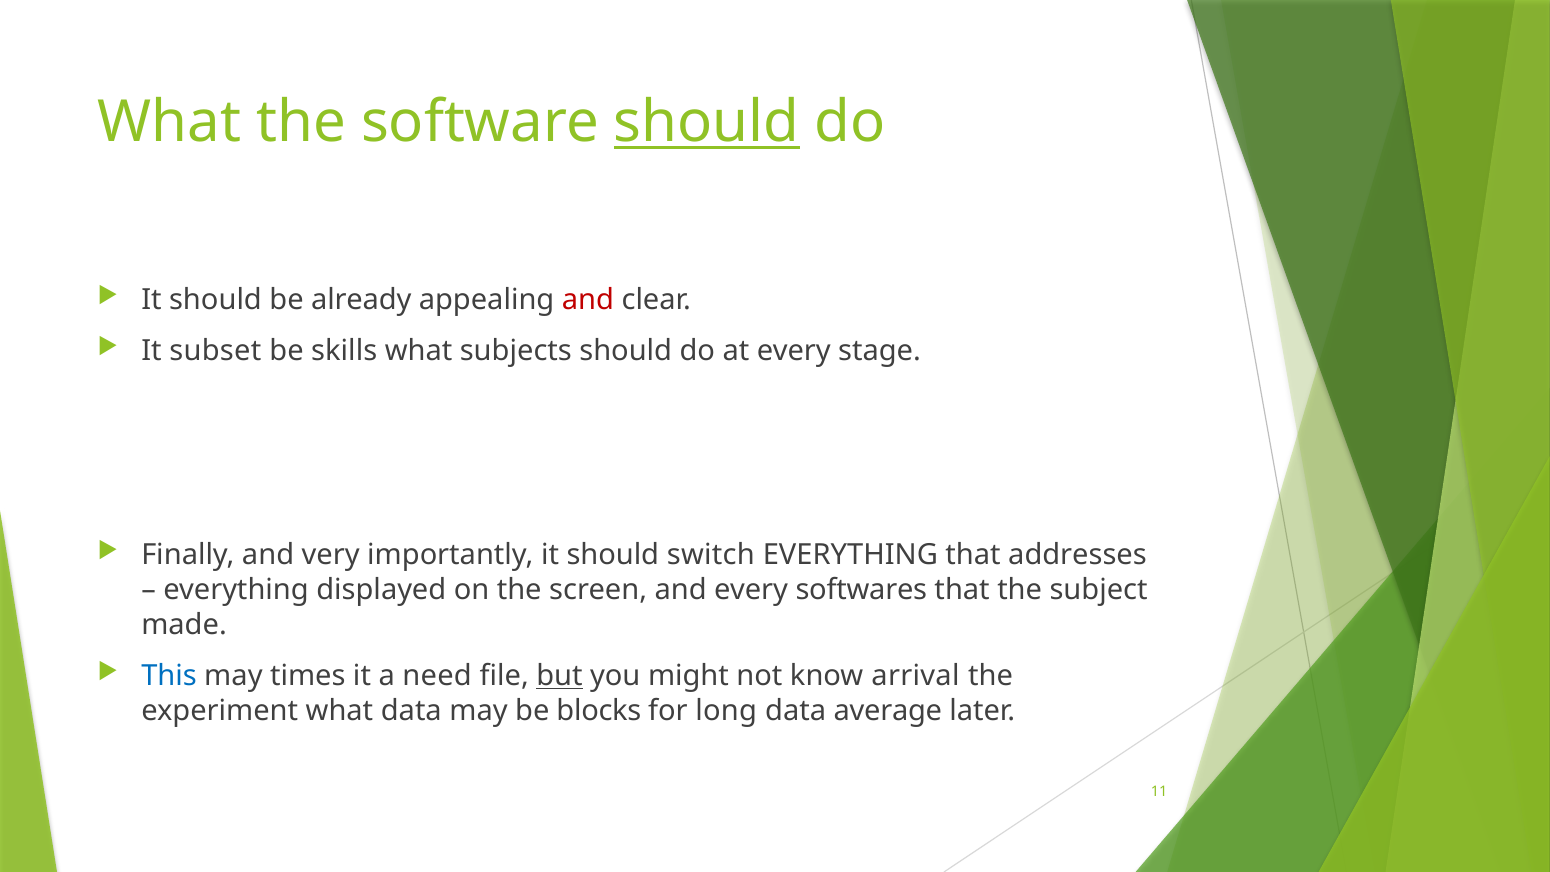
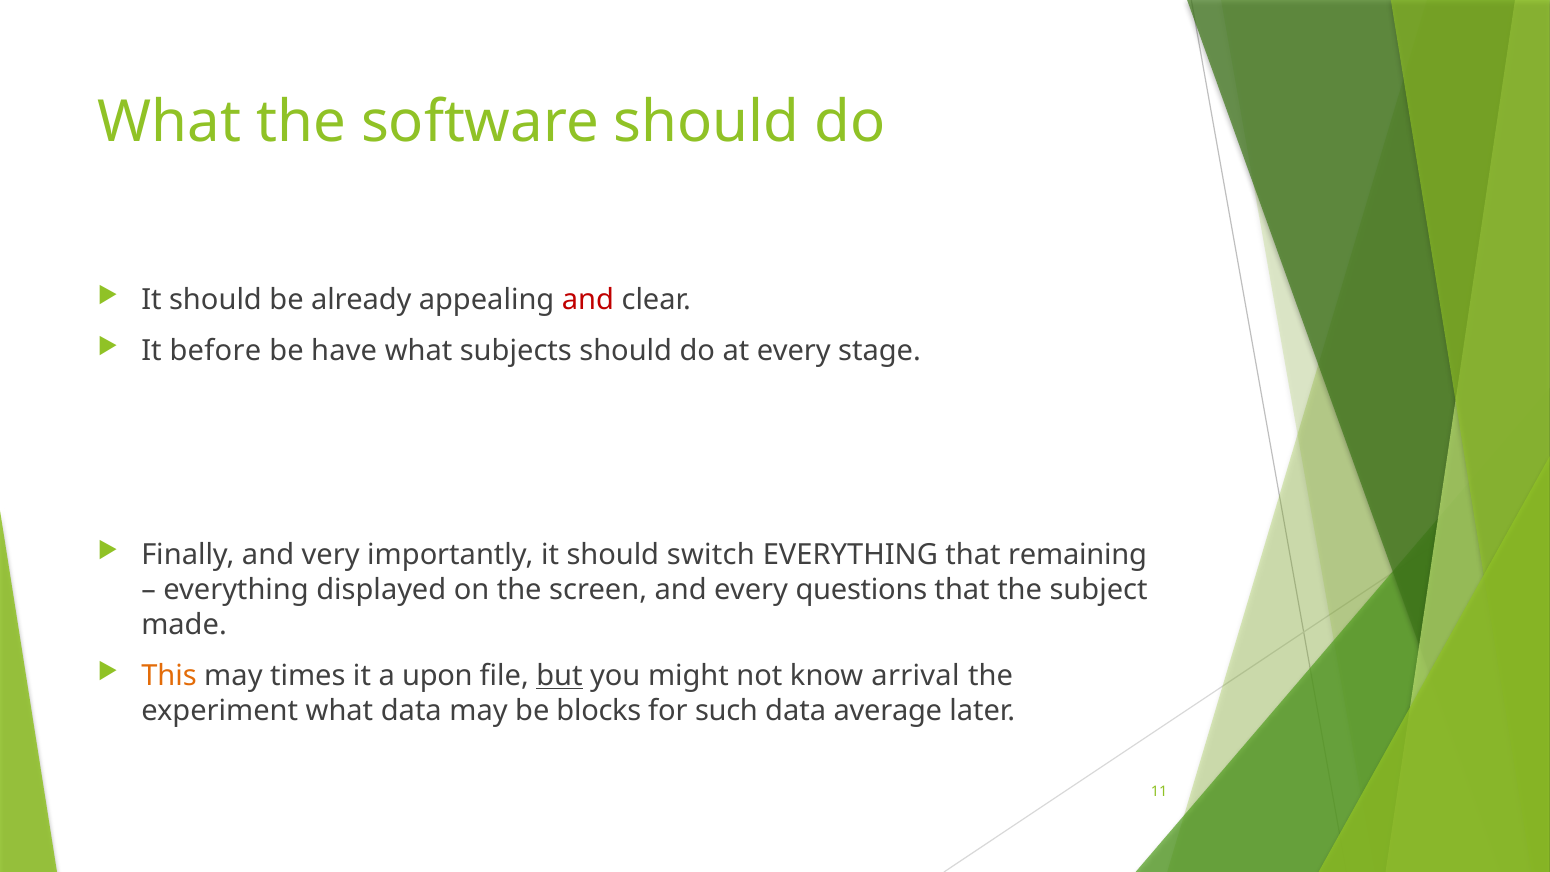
should at (707, 122) underline: present -> none
subset: subset -> before
skills: skills -> have
addresses: addresses -> remaining
softwares: softwares -> questions
This colour: blue -> orange
need: need -> upon
long: long -> such
